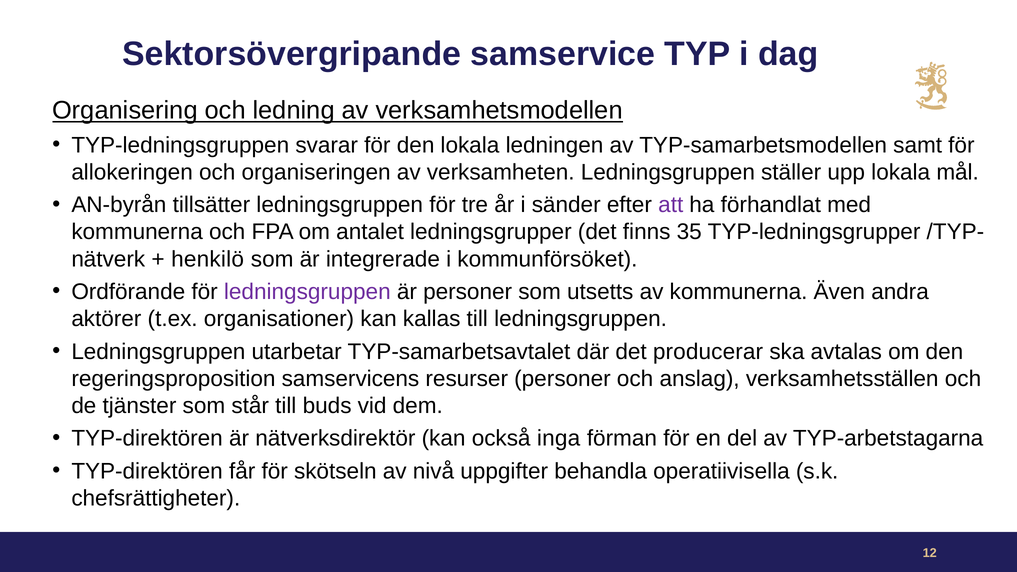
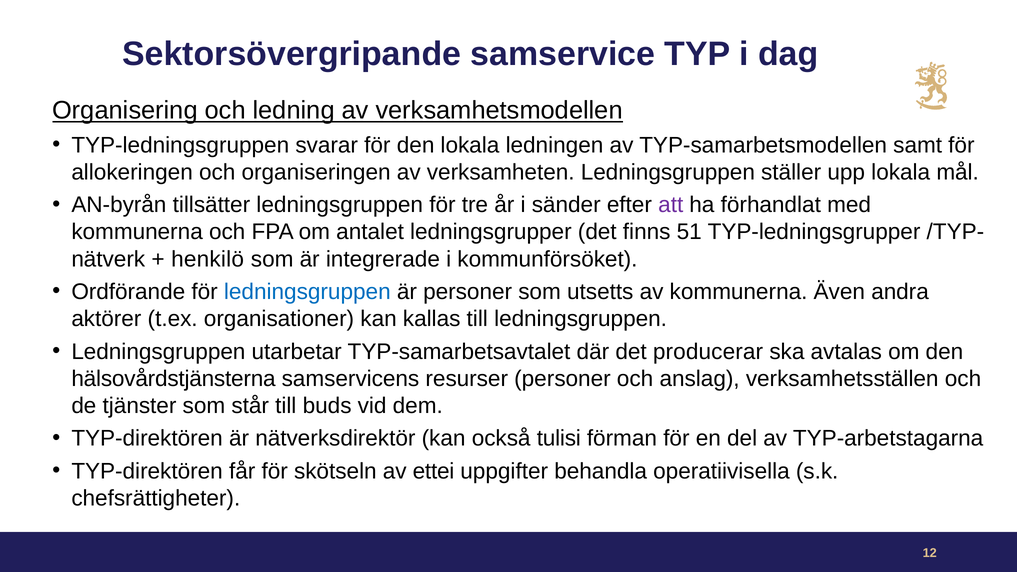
35: 35 -> 51
ledningsgruppen at (307, 292) colour: purple -> blue
regeringsproposition: regeringsproposition -> hälsovårdstjänsterna
inga: inga -> tulisi
nivå: nivå -> ettei
